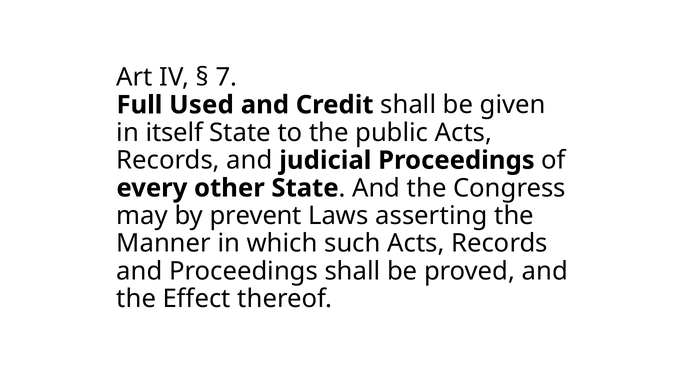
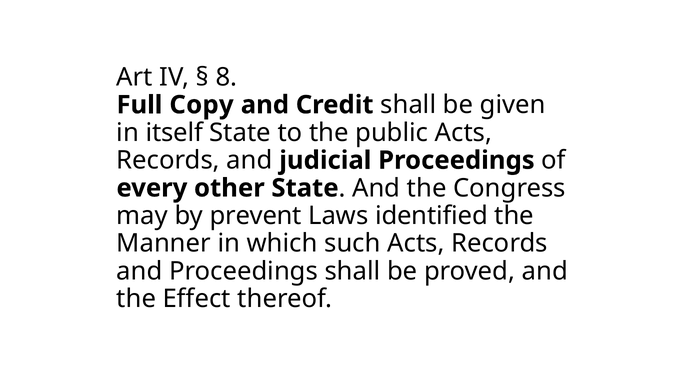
7: 7 -> 8
Used: Used -> Copy
asserting: asserting -> identified
